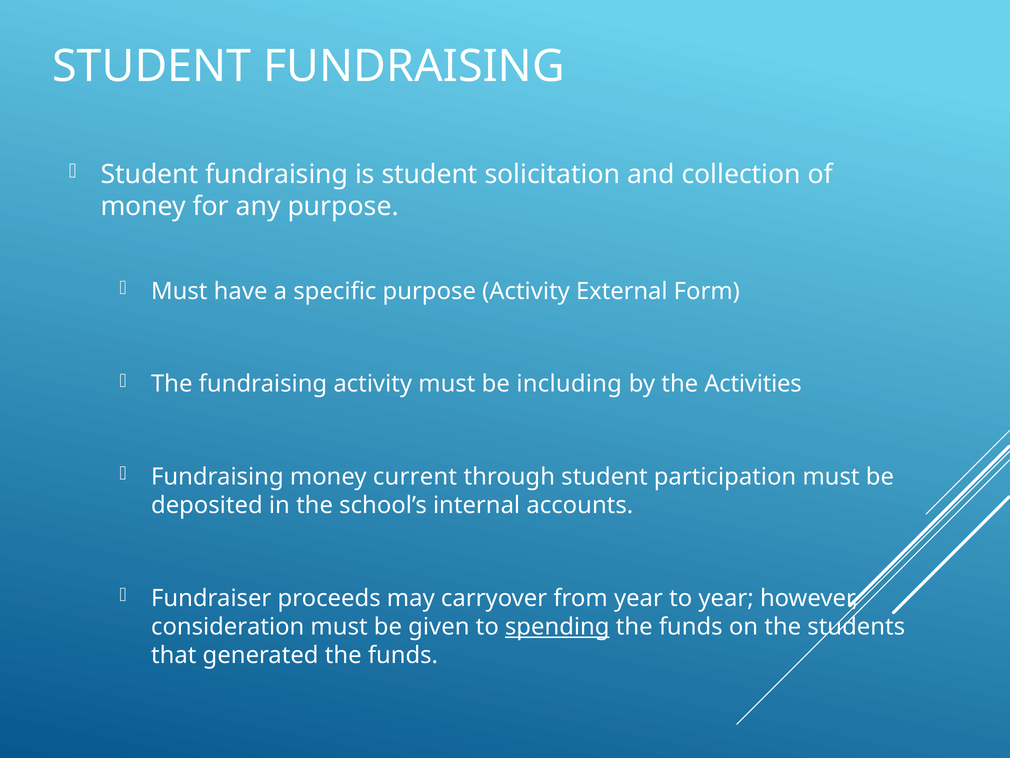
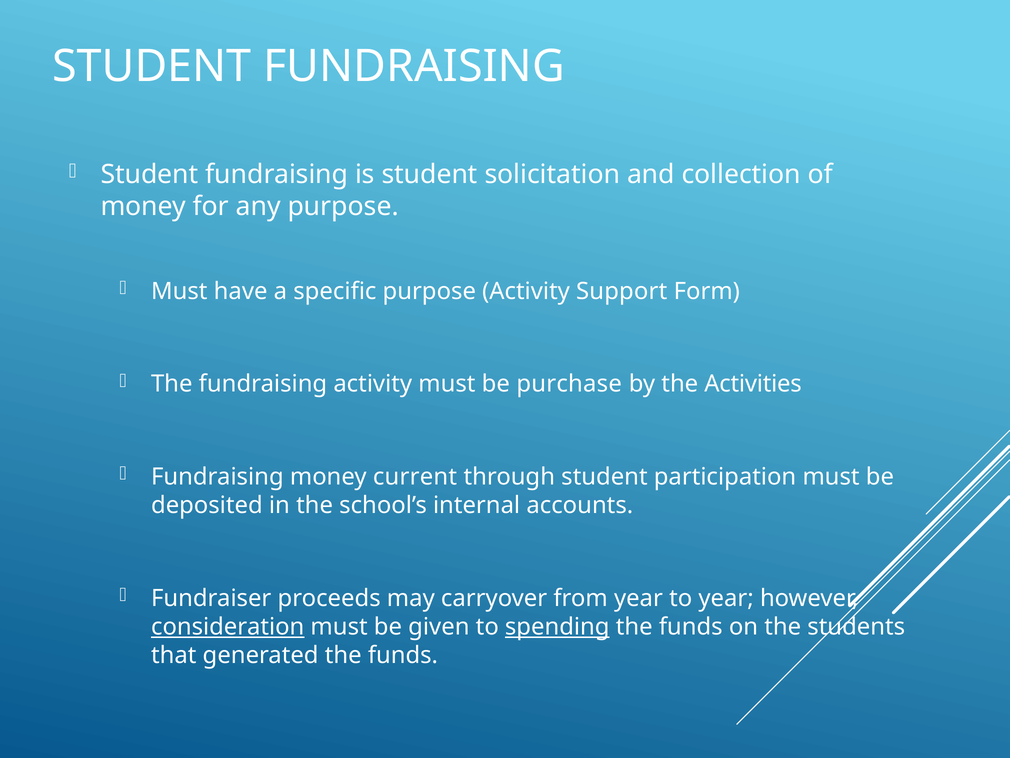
External: External -> Support
including: including -> purchase
consideration underline: none -> present
